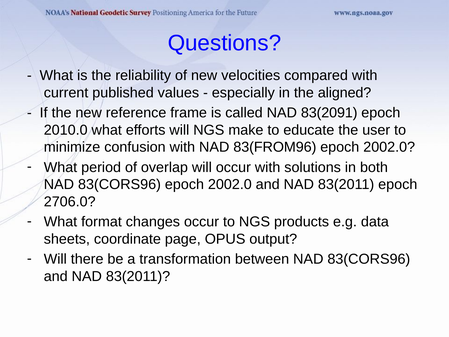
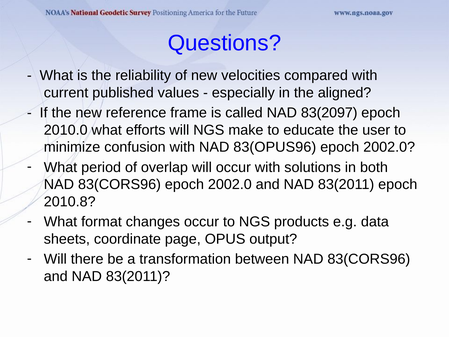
83(2091: 83(2091 -> 83(2097
83(FROM96: 83(FROM96 -> 83(OPUS96
2706.0: 2706.0 -> 2010.8
